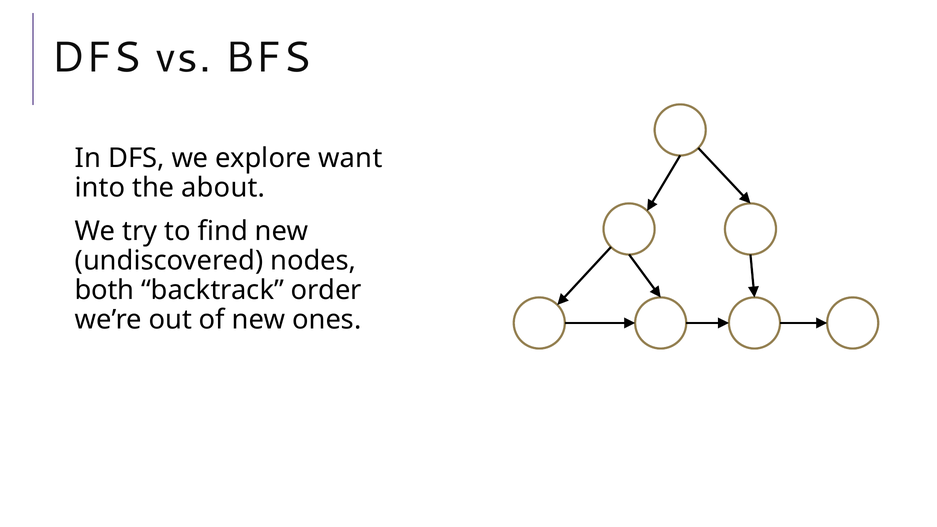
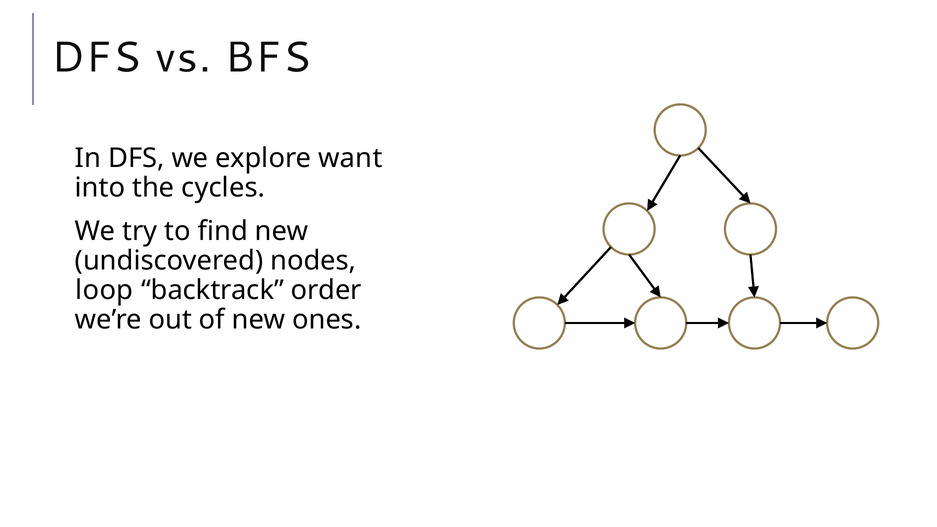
about: about -> cycles
both: both -> loop
